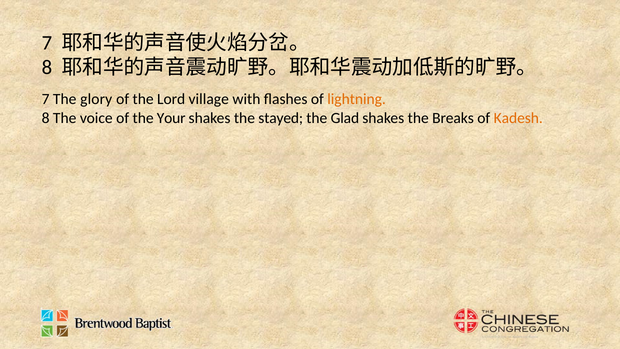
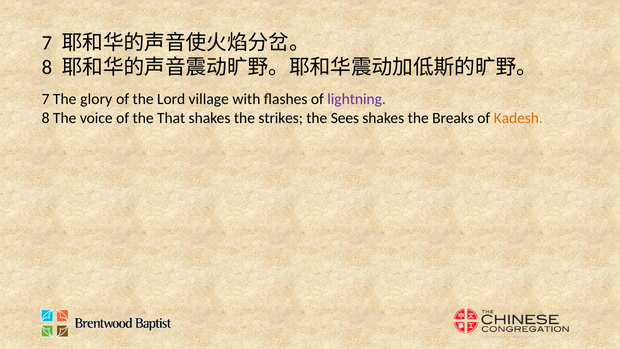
lightning colour: orange -> purple
Your: Your -> That
stayed: stayed -> strikes
Glad: Glad -> Sees
